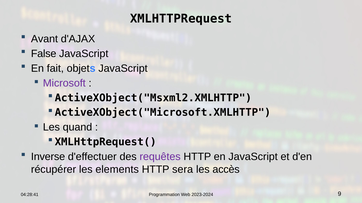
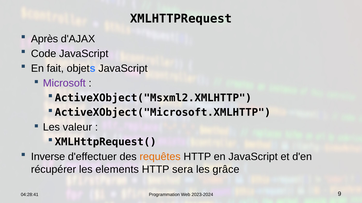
Avant: Avant -> Après
False: False -> Code
quand: quand -> valeur
requêtes colour: purple -> orange
accès: accès -> grâce
